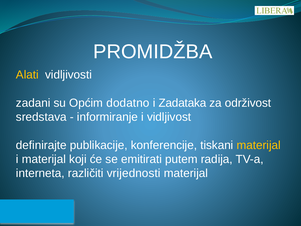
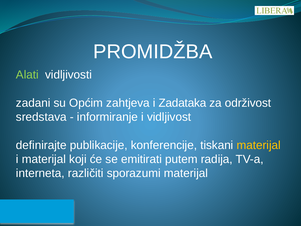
Alati colour: yellow -> light green
dodatno: dodatno -> zahtjeva
vrijednosti: vrijednosti -> sporazumi
